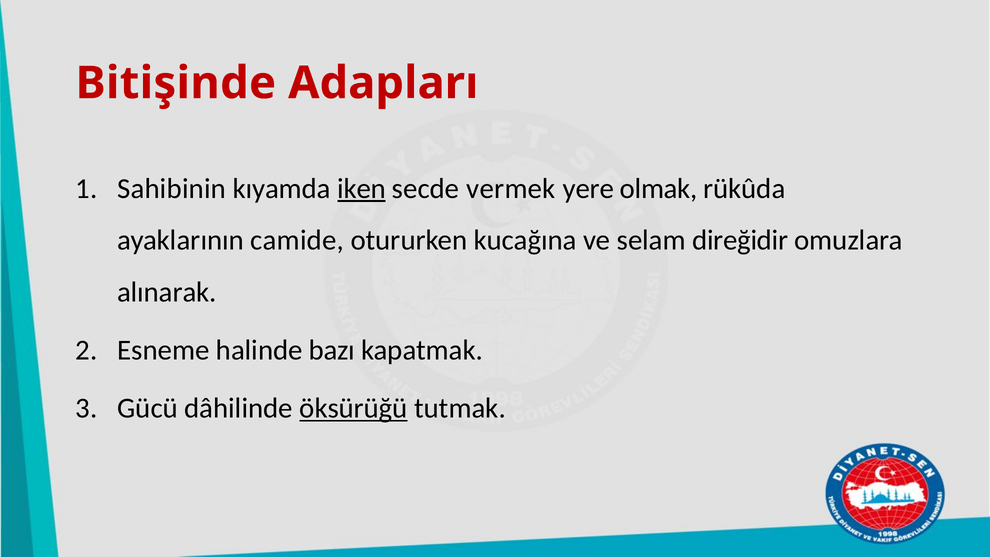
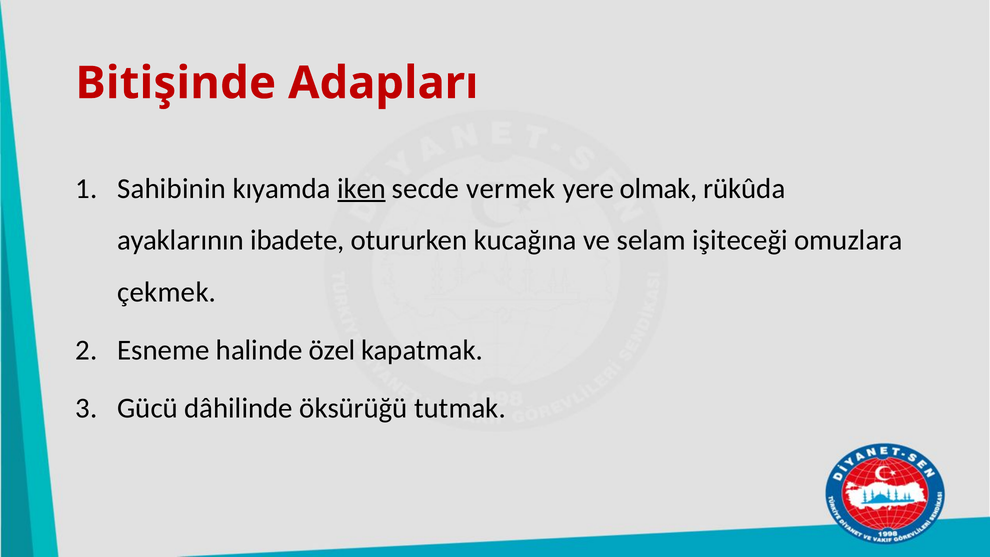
camide: camide -> ibadete
direğidir: direğidir -> işiteceği
alınarak: alınarak -> çekmek
bazı: bazı -> özel
öksürüğü underline: present -> none
